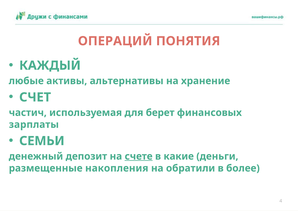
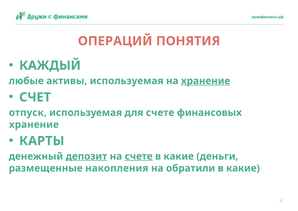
активы альтернативы: альтернативы -> используемая
хранение at (206, 81) underline: none -> present
частич: частич -> отпуск
для берет: берет -> счете
зарплаты at (34, 124): зарплаты -> хранение
СЕМЬИ: СЕМЬИ -> КАРТЫ
депозит underline: none -> present
более at (243, 168): более -> какие
